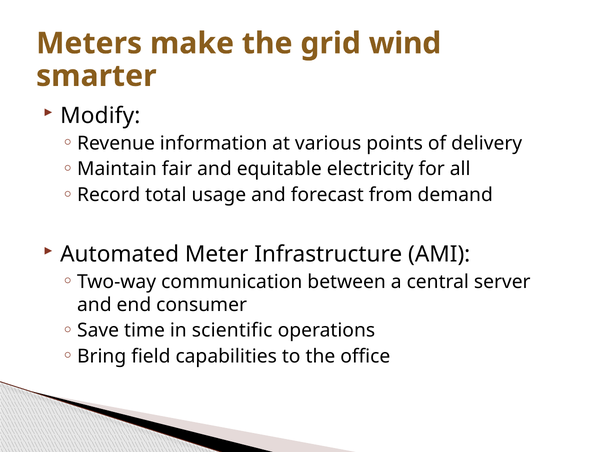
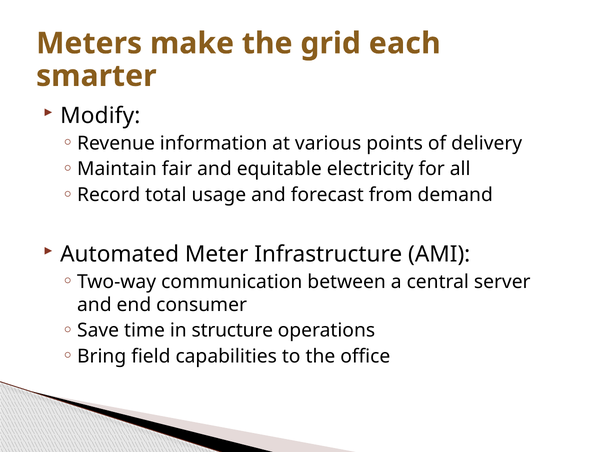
wind: wind -> each
scientific: scientific -> structure
